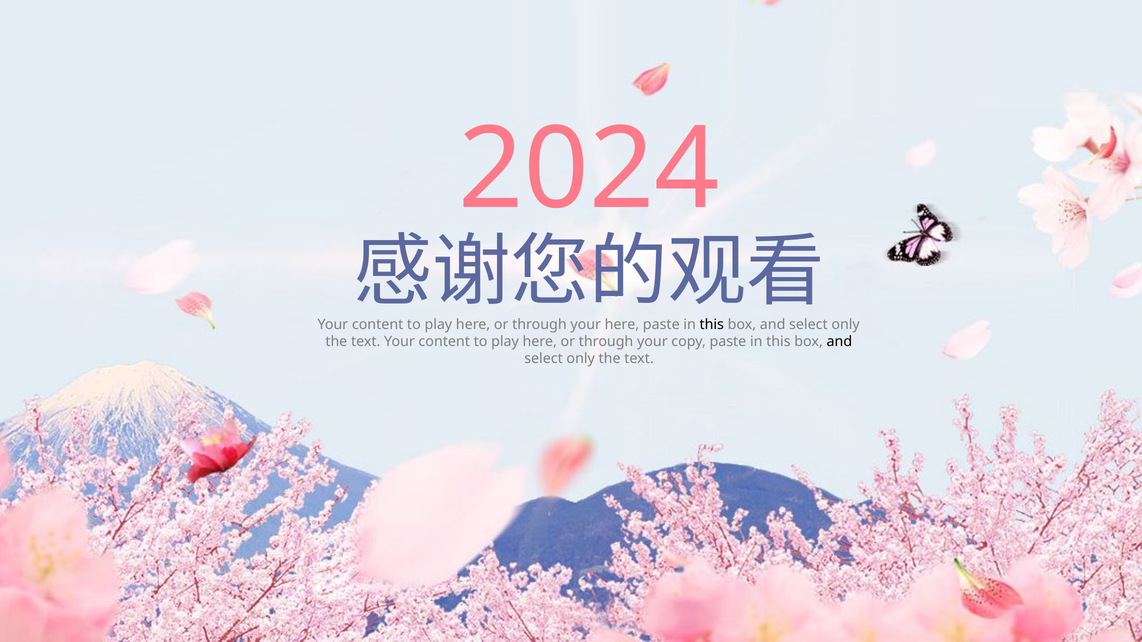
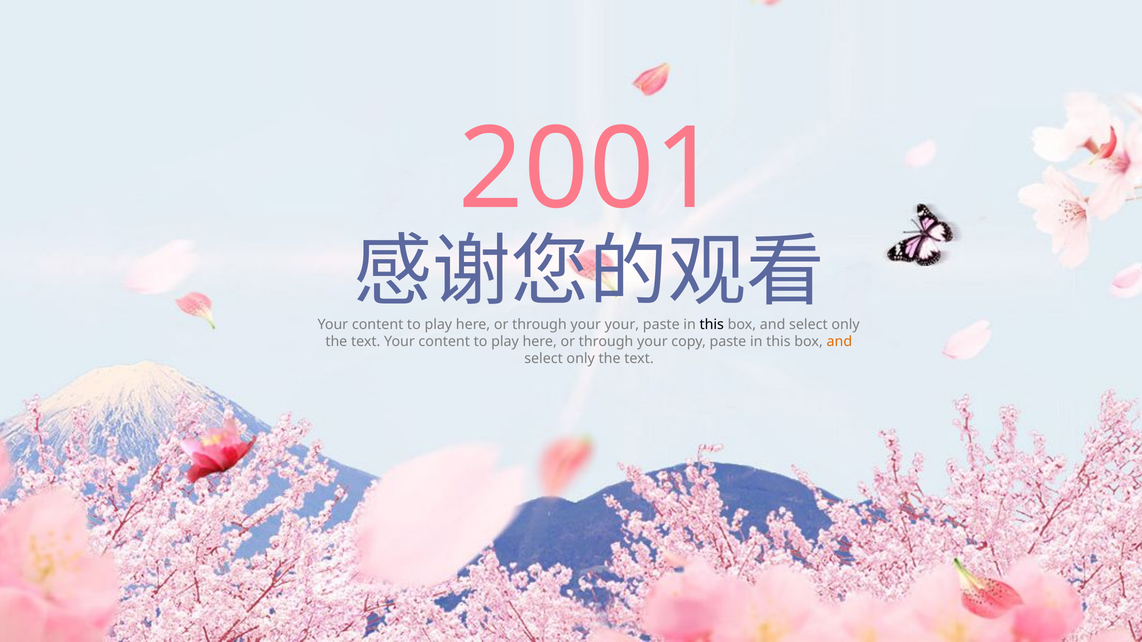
2024: 2024 -> 2001
your here: here -> your
and at (839, 342) colour: black -> orange
